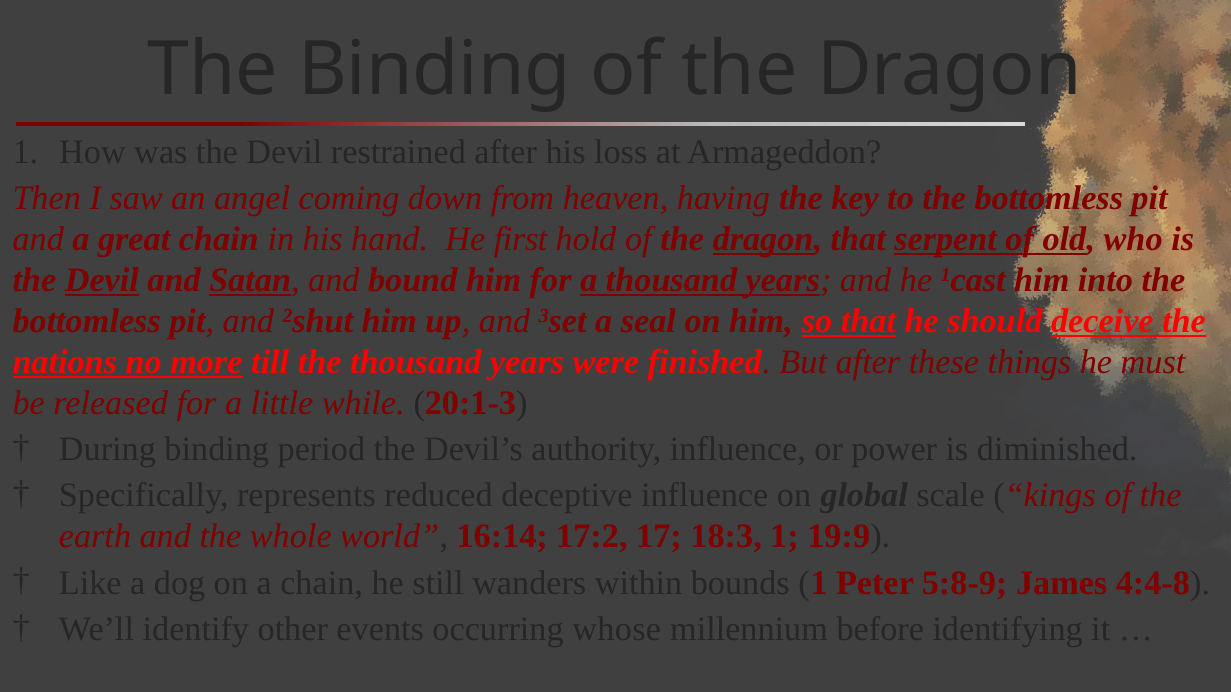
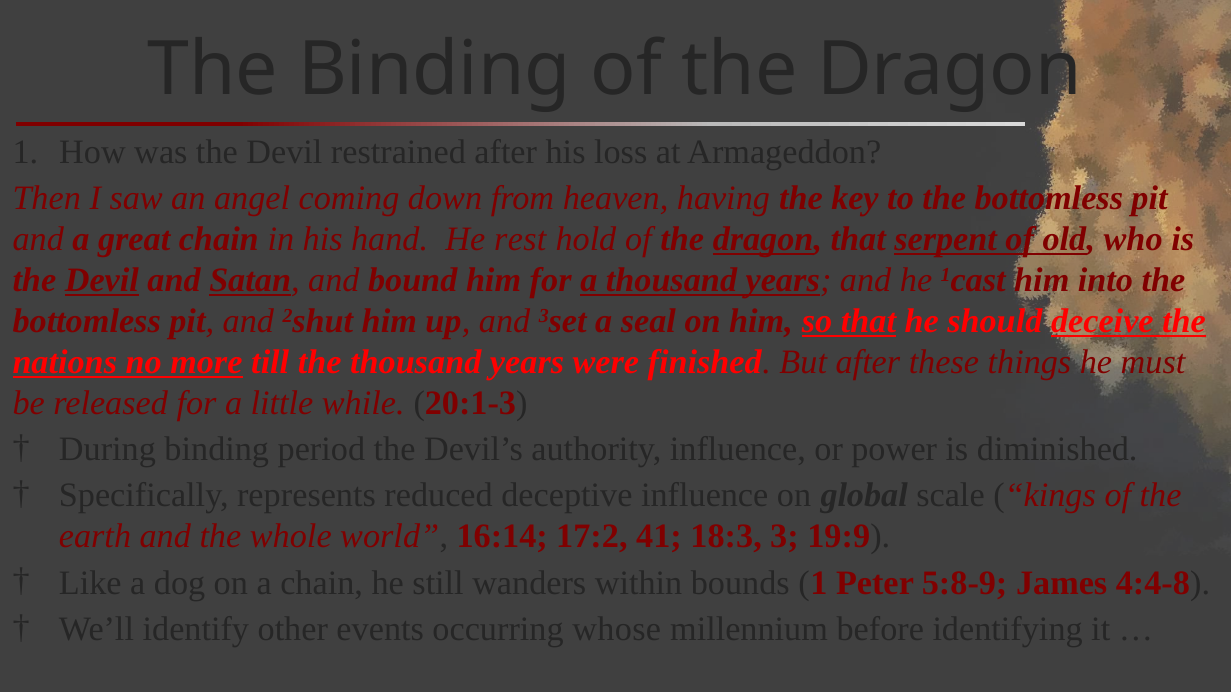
first: first -> rest
17: 17 -> 41
18:3 1: 1 -> 3
